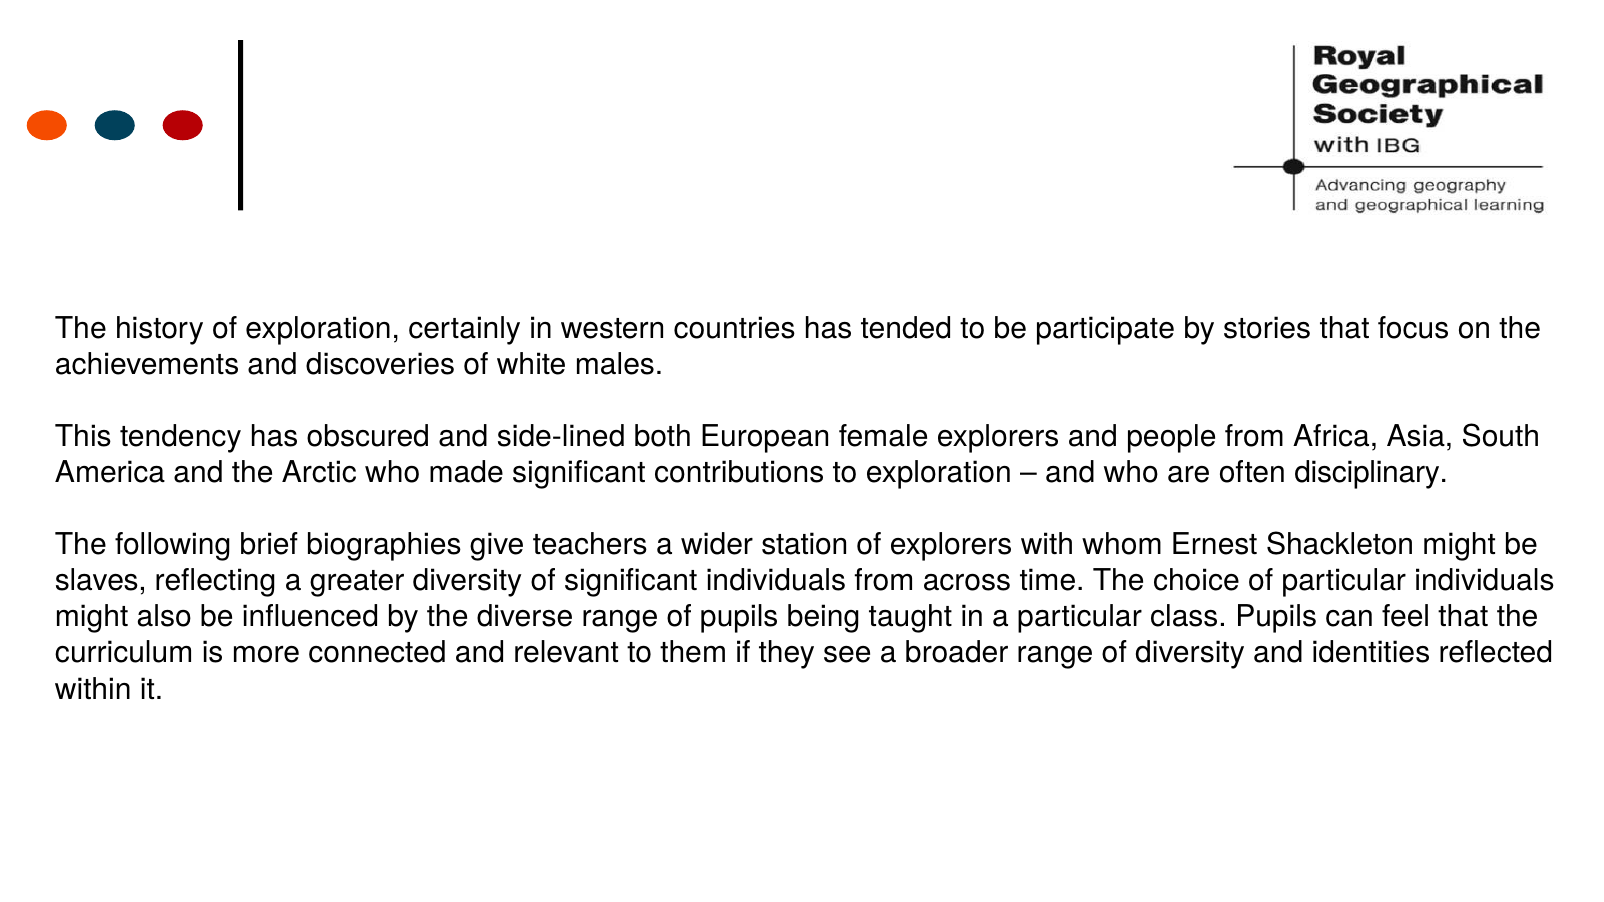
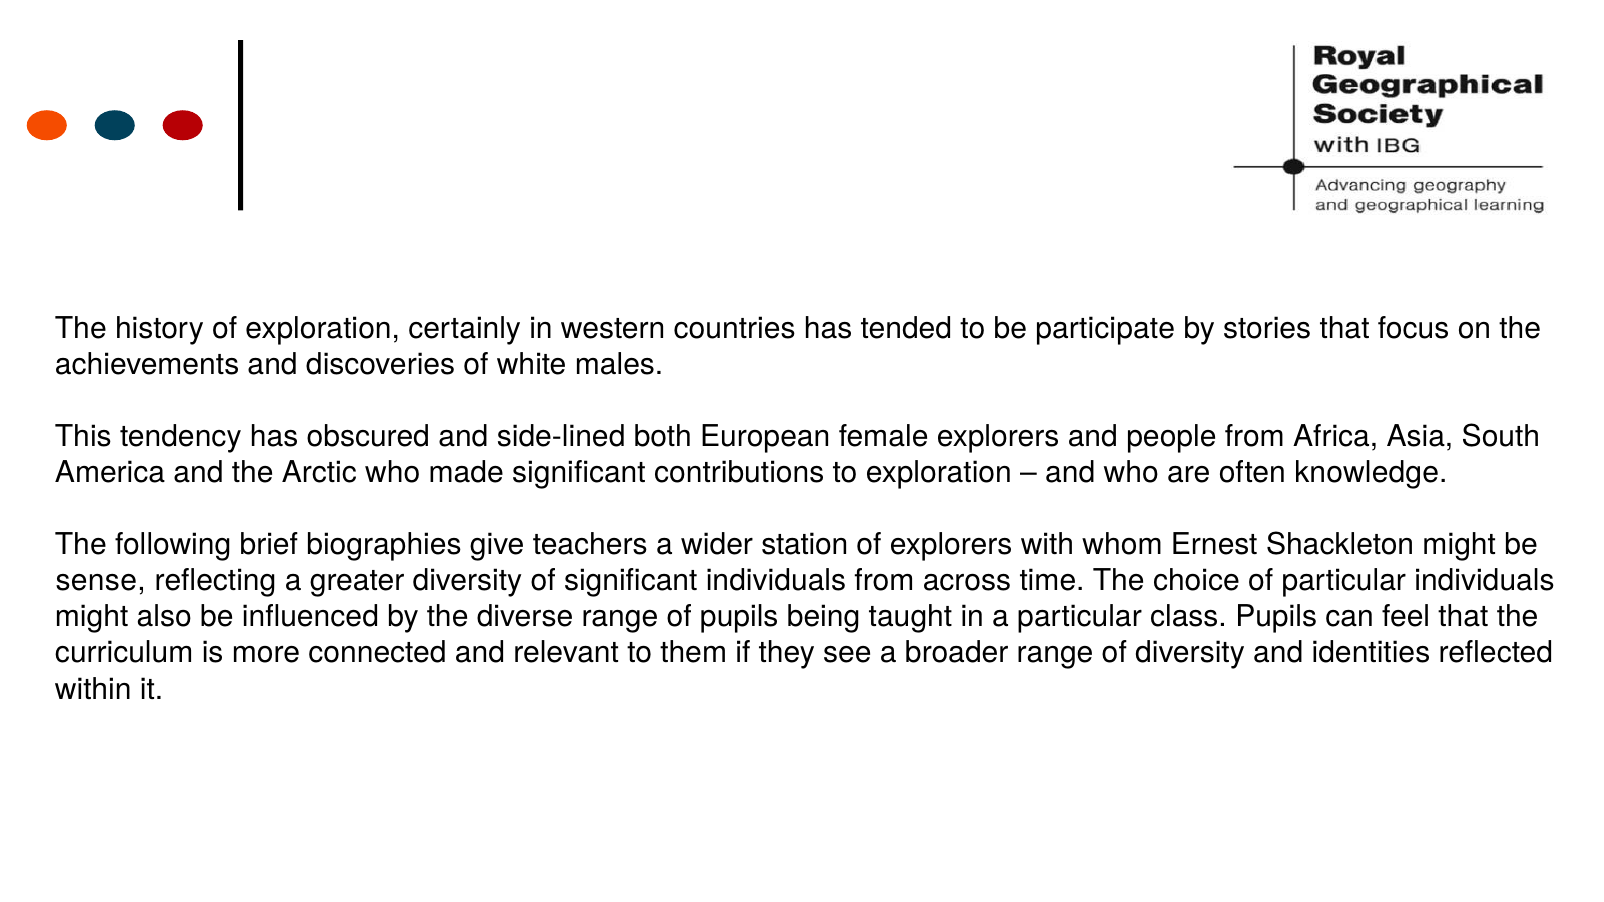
disciplinary: disciplinary -> knowledge
slaves: slaves -> sense
